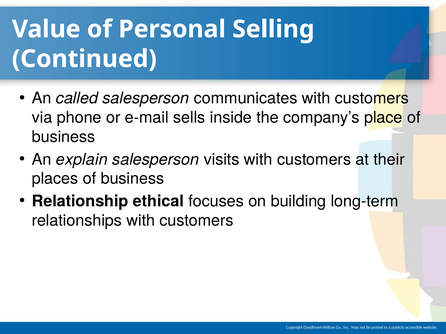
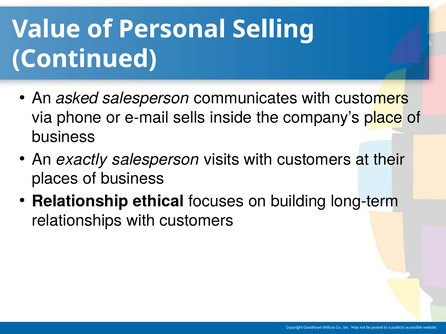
called: called -> asked
explain: explain -> exactly
